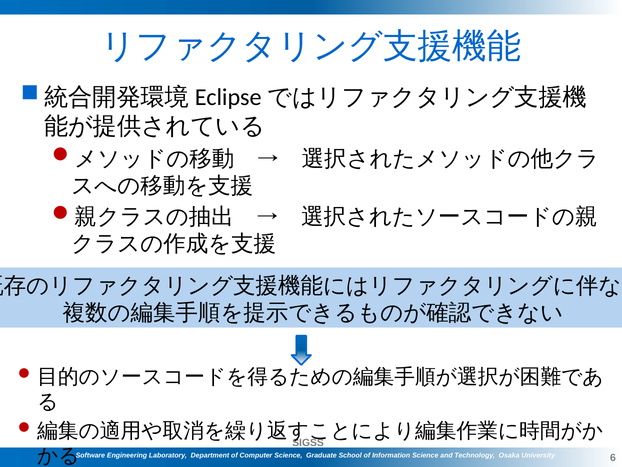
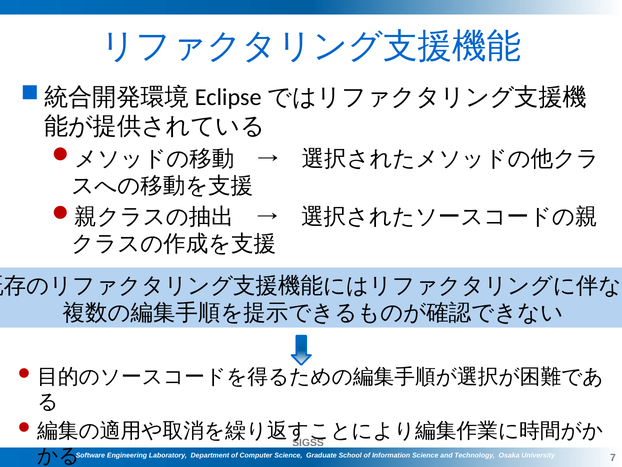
6: 6 -> 7
